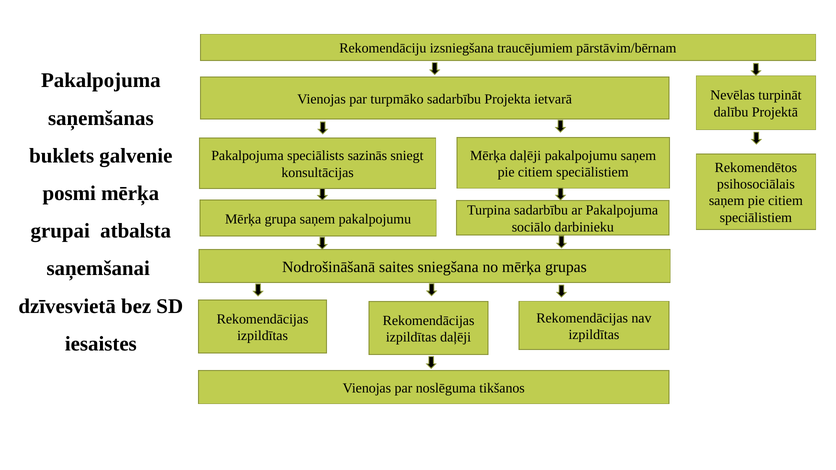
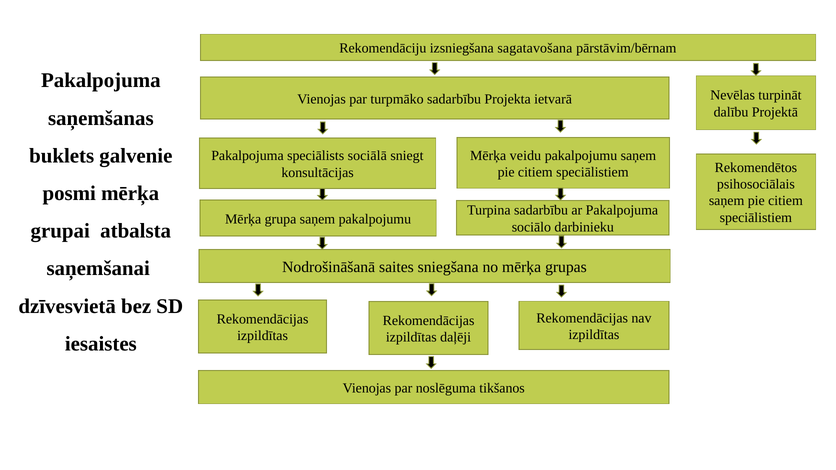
traucējumiem: traucējumiem -> sagatavošana
Mērķa daļēji: daļēji -> veidu
sazinās: sazinās -> sociālā
